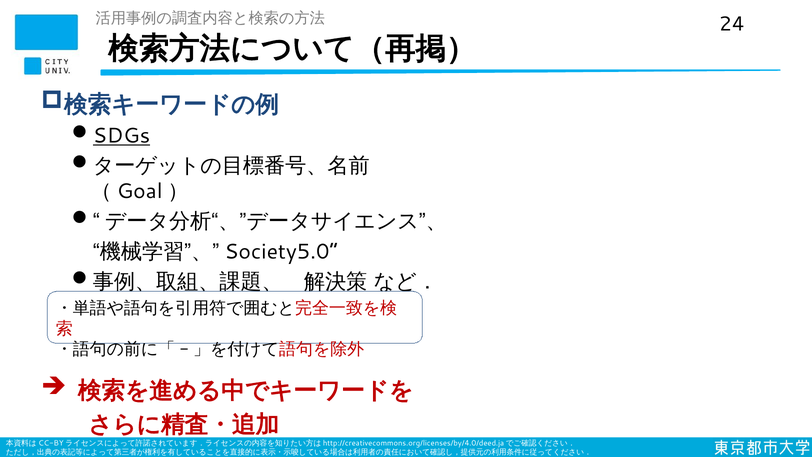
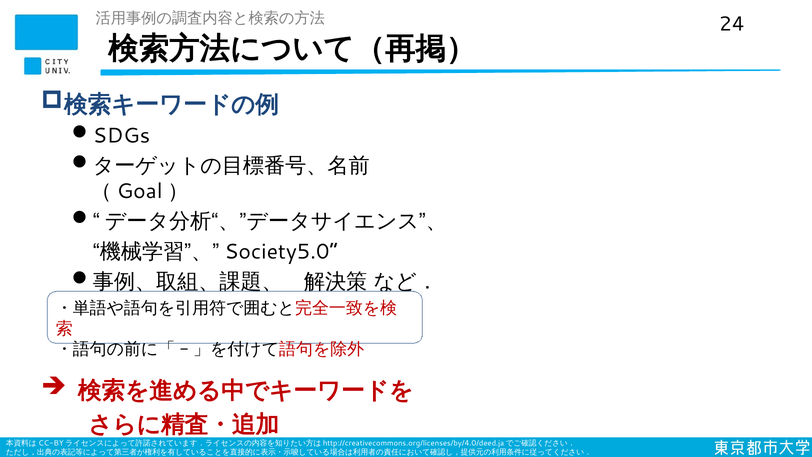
SDGs underline: present -> none
